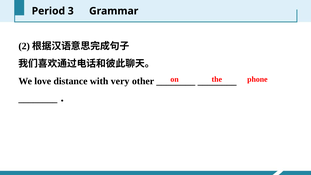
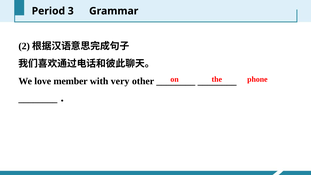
distance: distance -> member
